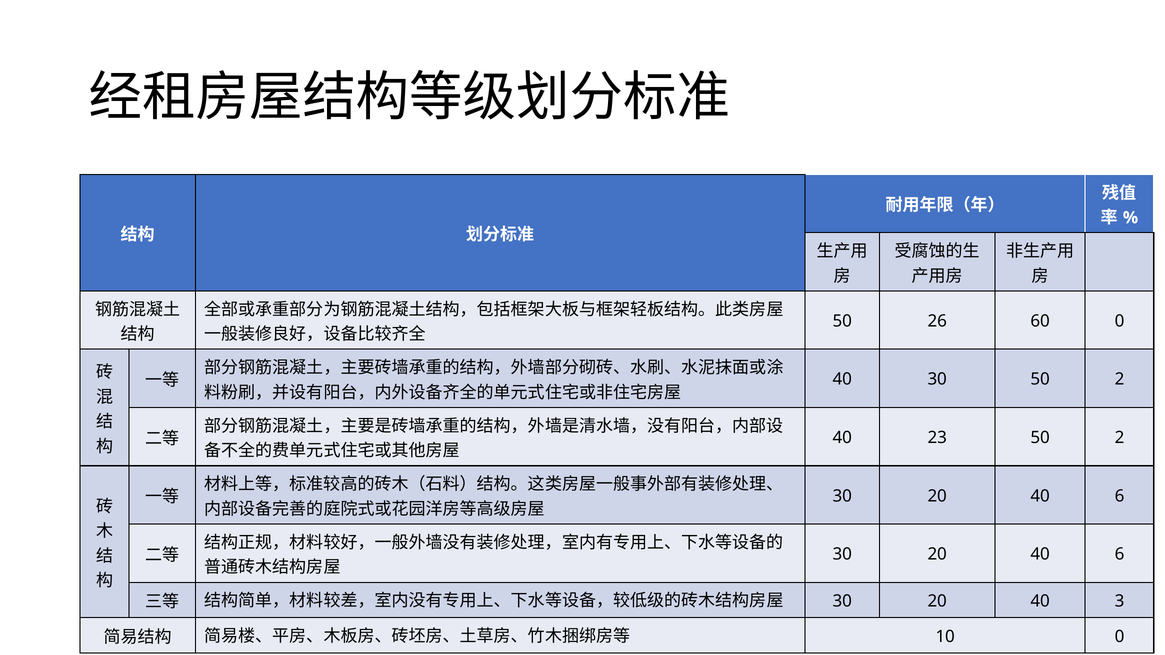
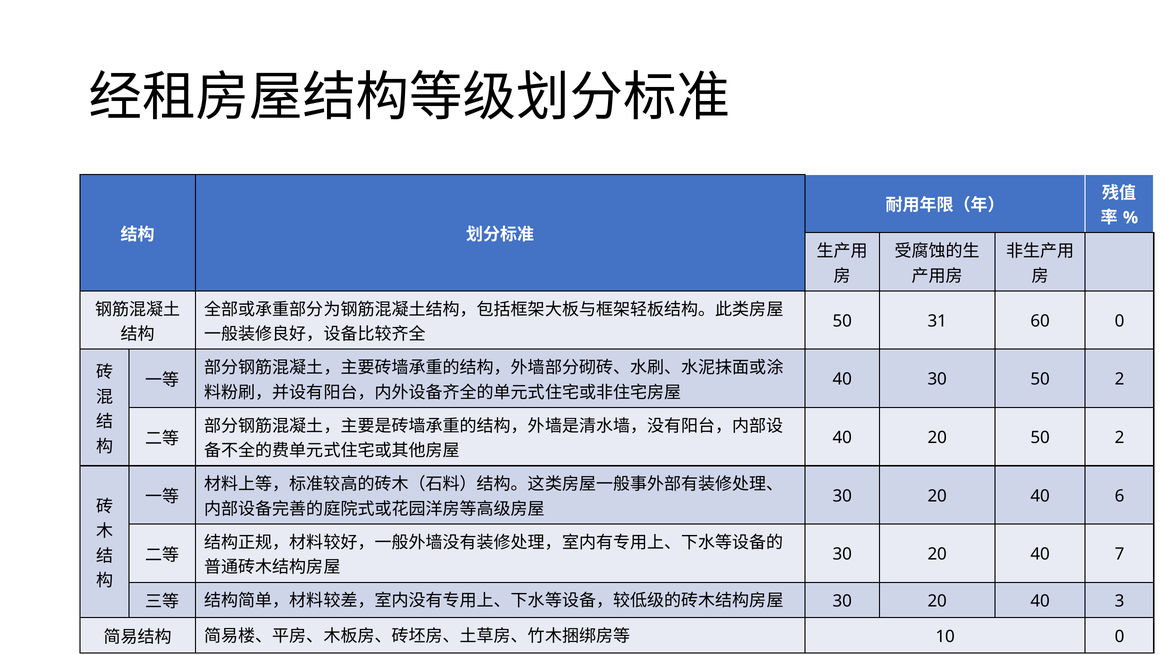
26: 26 -> 31
40 23: 23 -> 20
6 at (1120, 554): 6 -> 7
